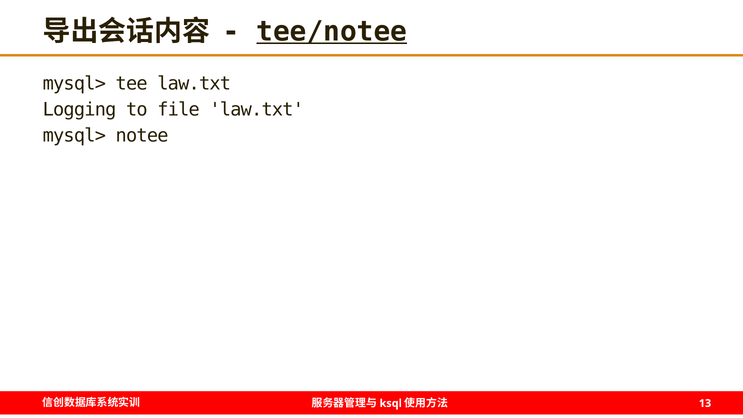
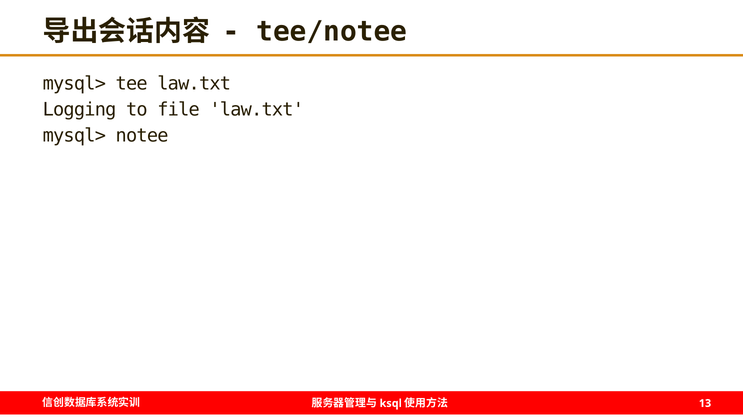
tee/notee underline: present -> none
